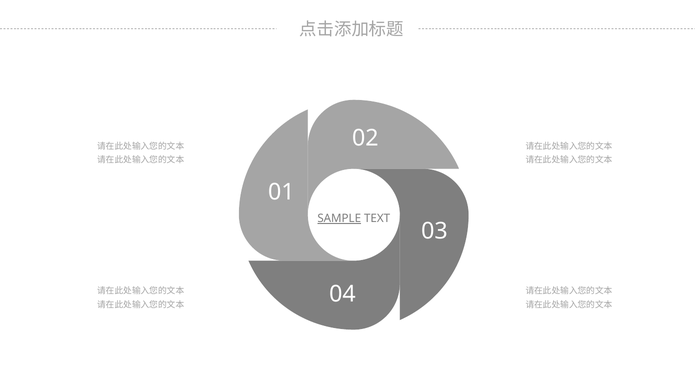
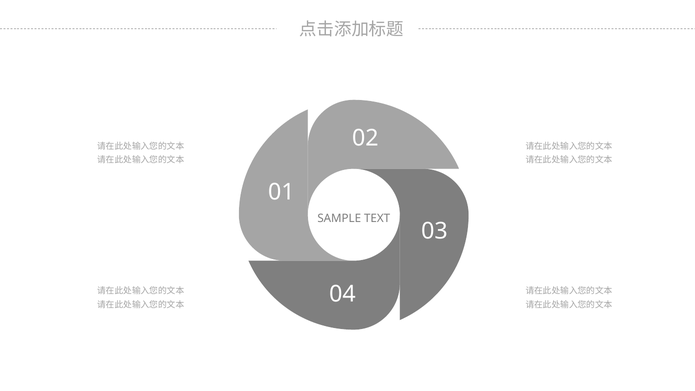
SAMPLE underline: present -> none
